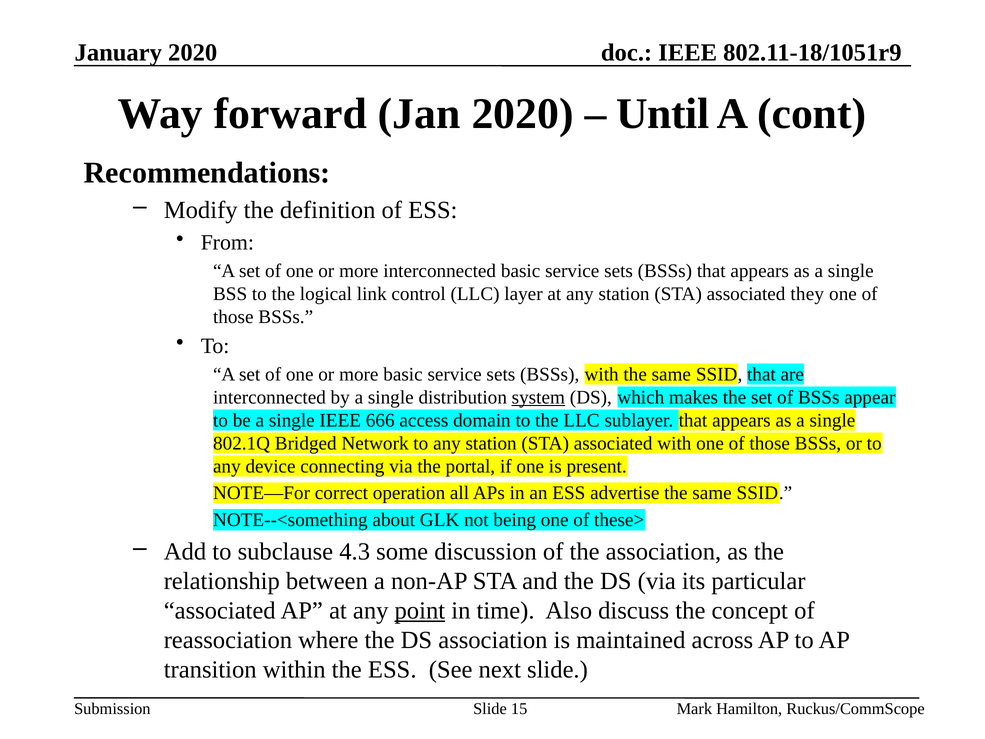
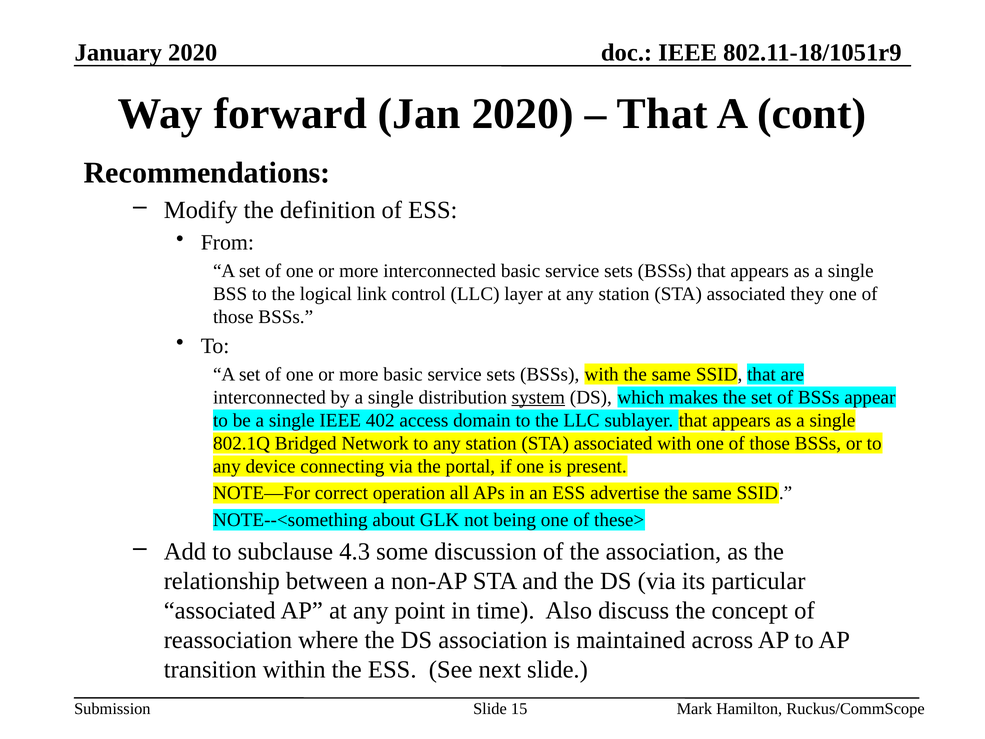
Until at (663, 114): Until -> That
666: 666 -> 402
point underline: present -> none
